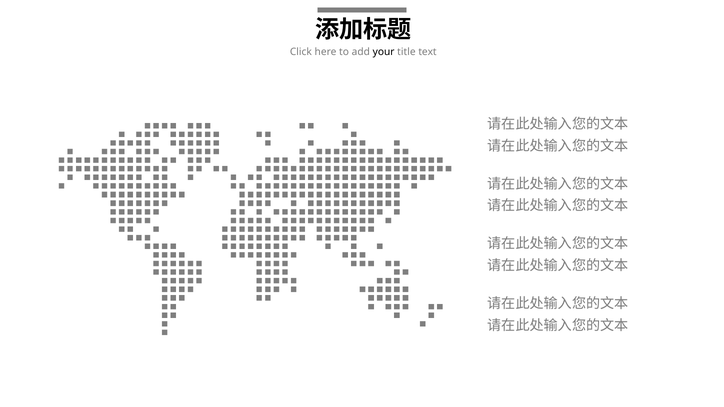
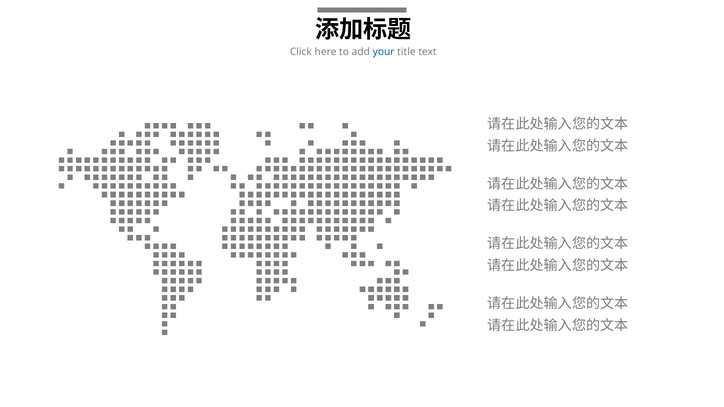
your colour: black -> blue
